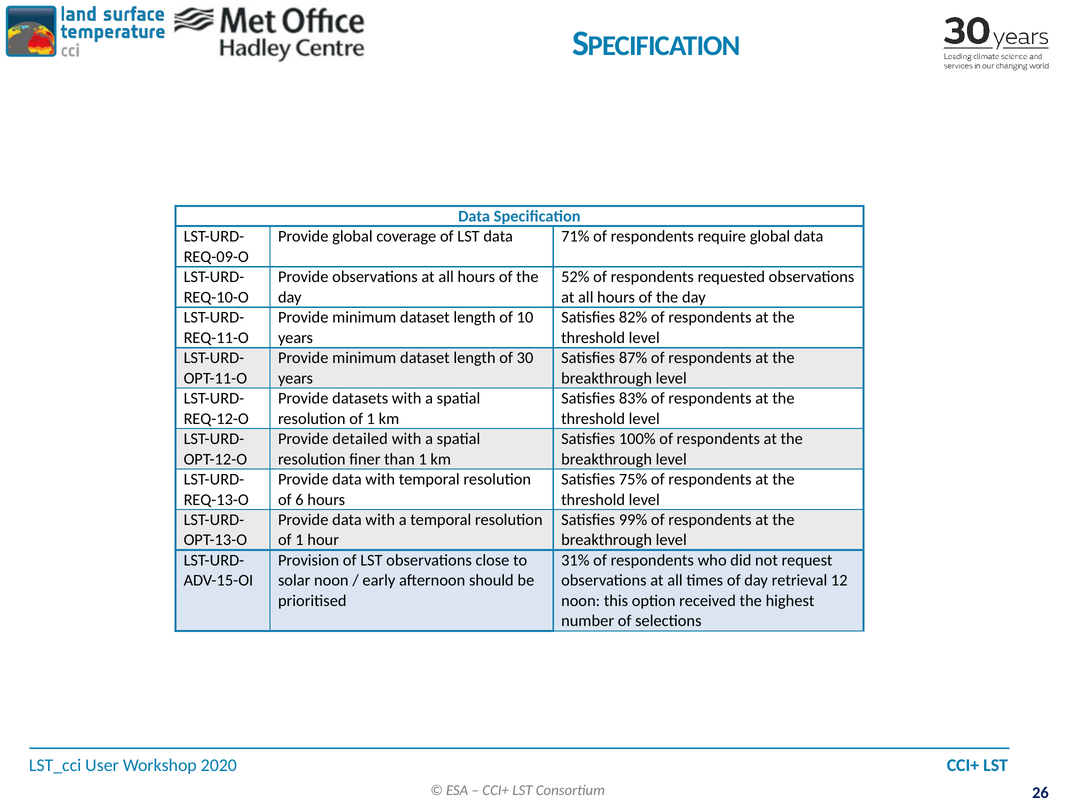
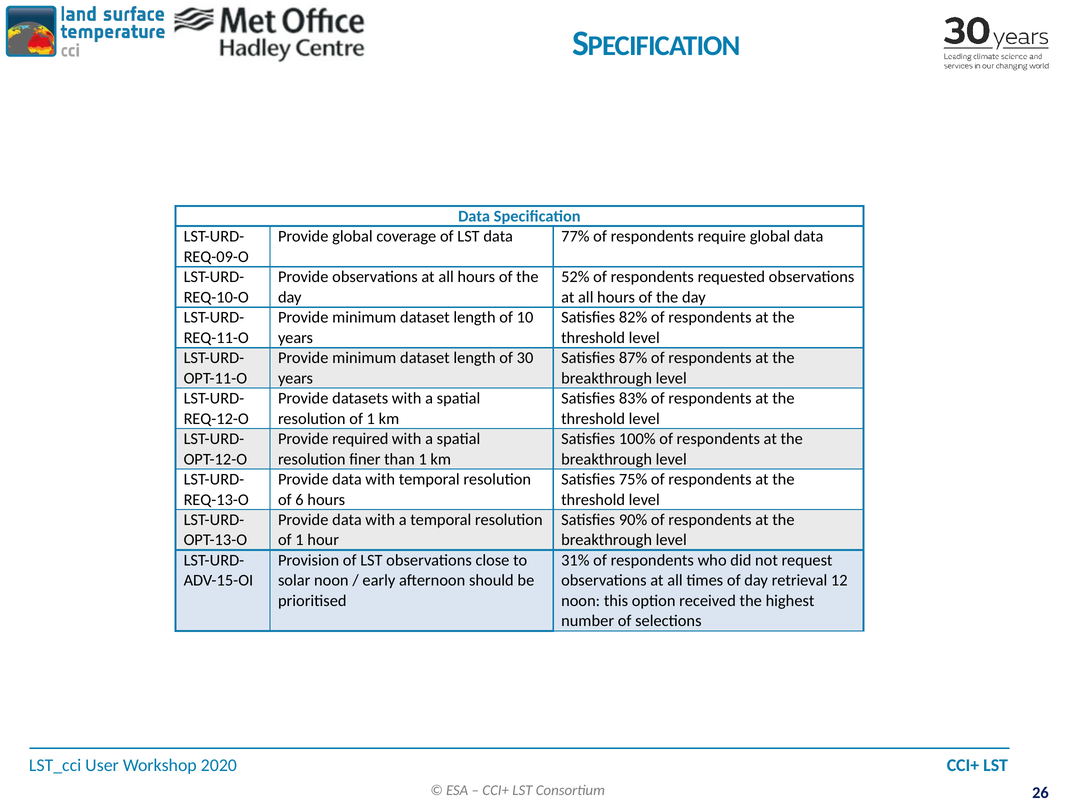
71%: 71% -> 77%
detailed: detailed -> required
99%: 99% -> 90%
